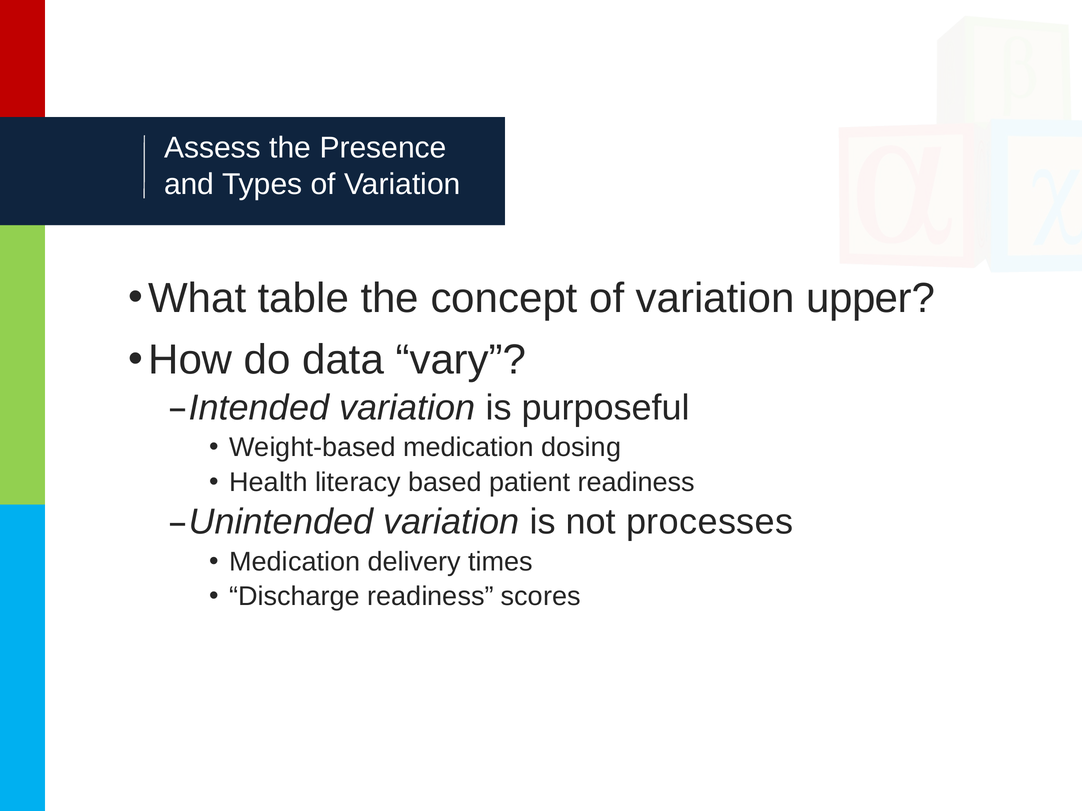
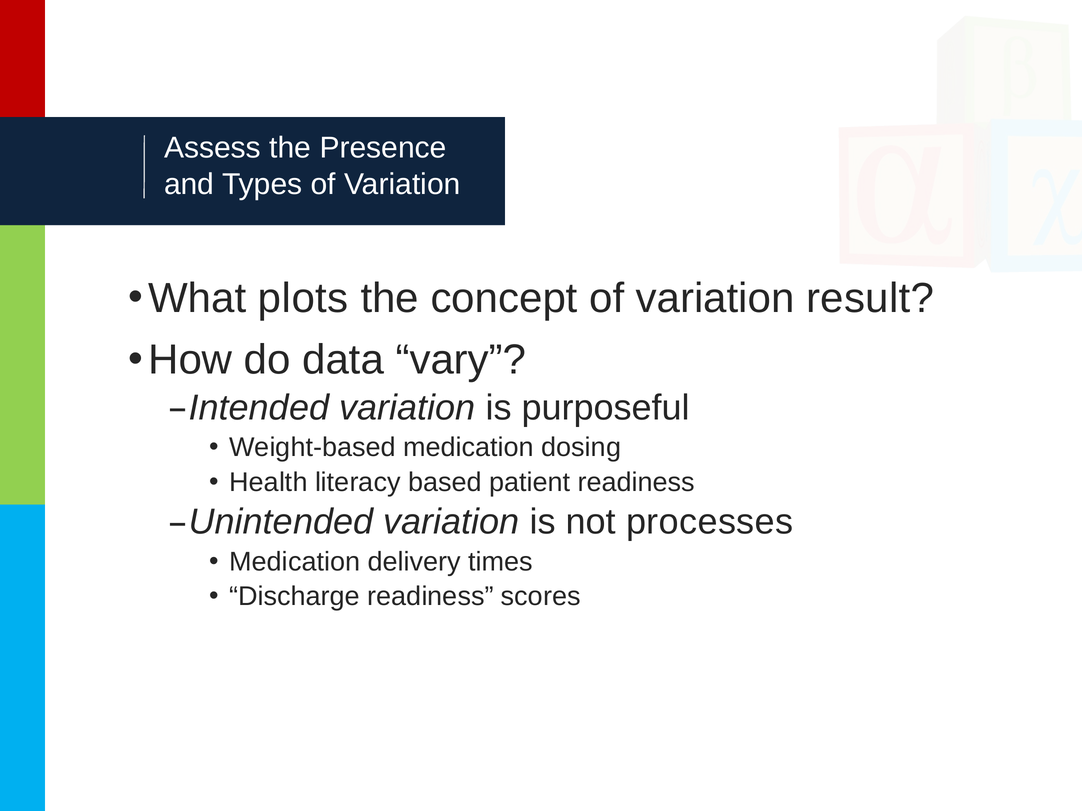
table: table -> plots
upper: upper -> result
